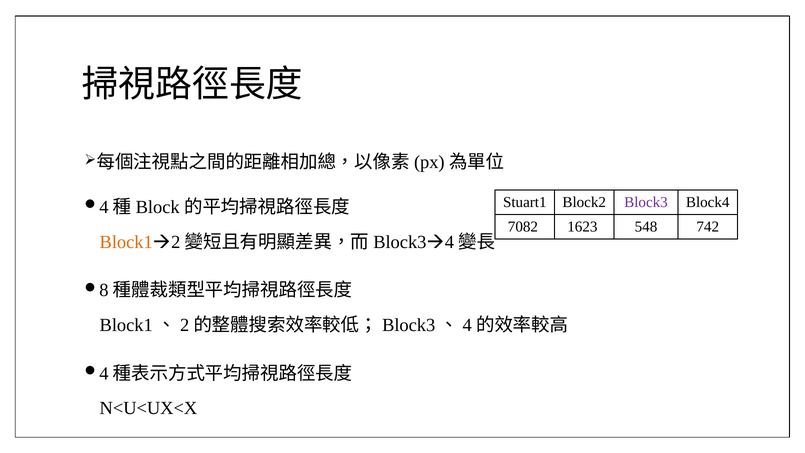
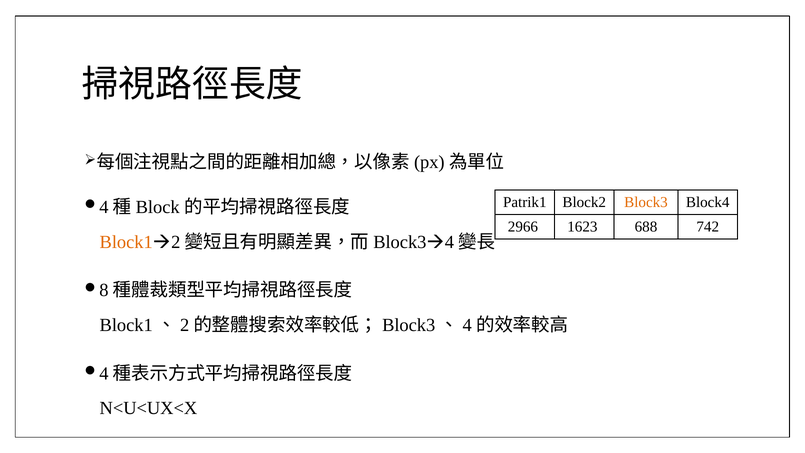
Stuart1: Stuart1 -> Patrik1
Block3 colour: purple -> orange
7082: 7082 -> 2966
548: 548 -> 688
